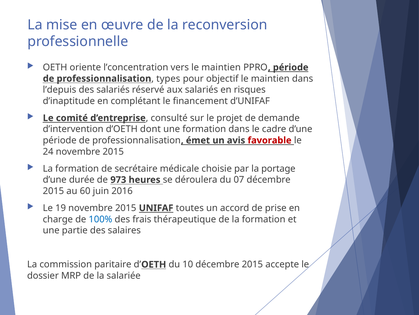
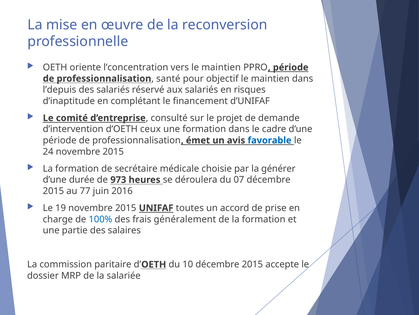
types: types -> santé
dont: dont -> ceux
favorable colour: red -> blue
portage: portage -> générer
60: 60 -> 77
thérapeutique: thérapeutique -> généralement
